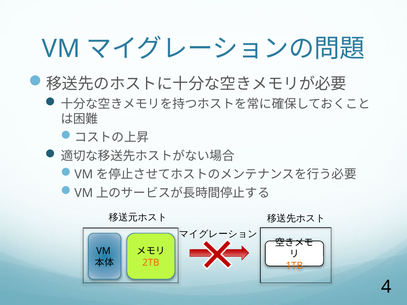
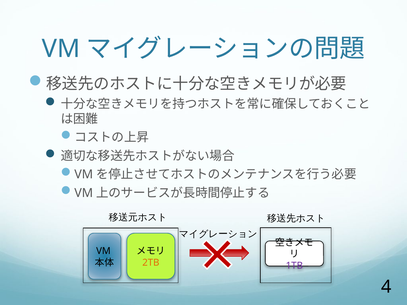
1TB colour: orange -> purple
